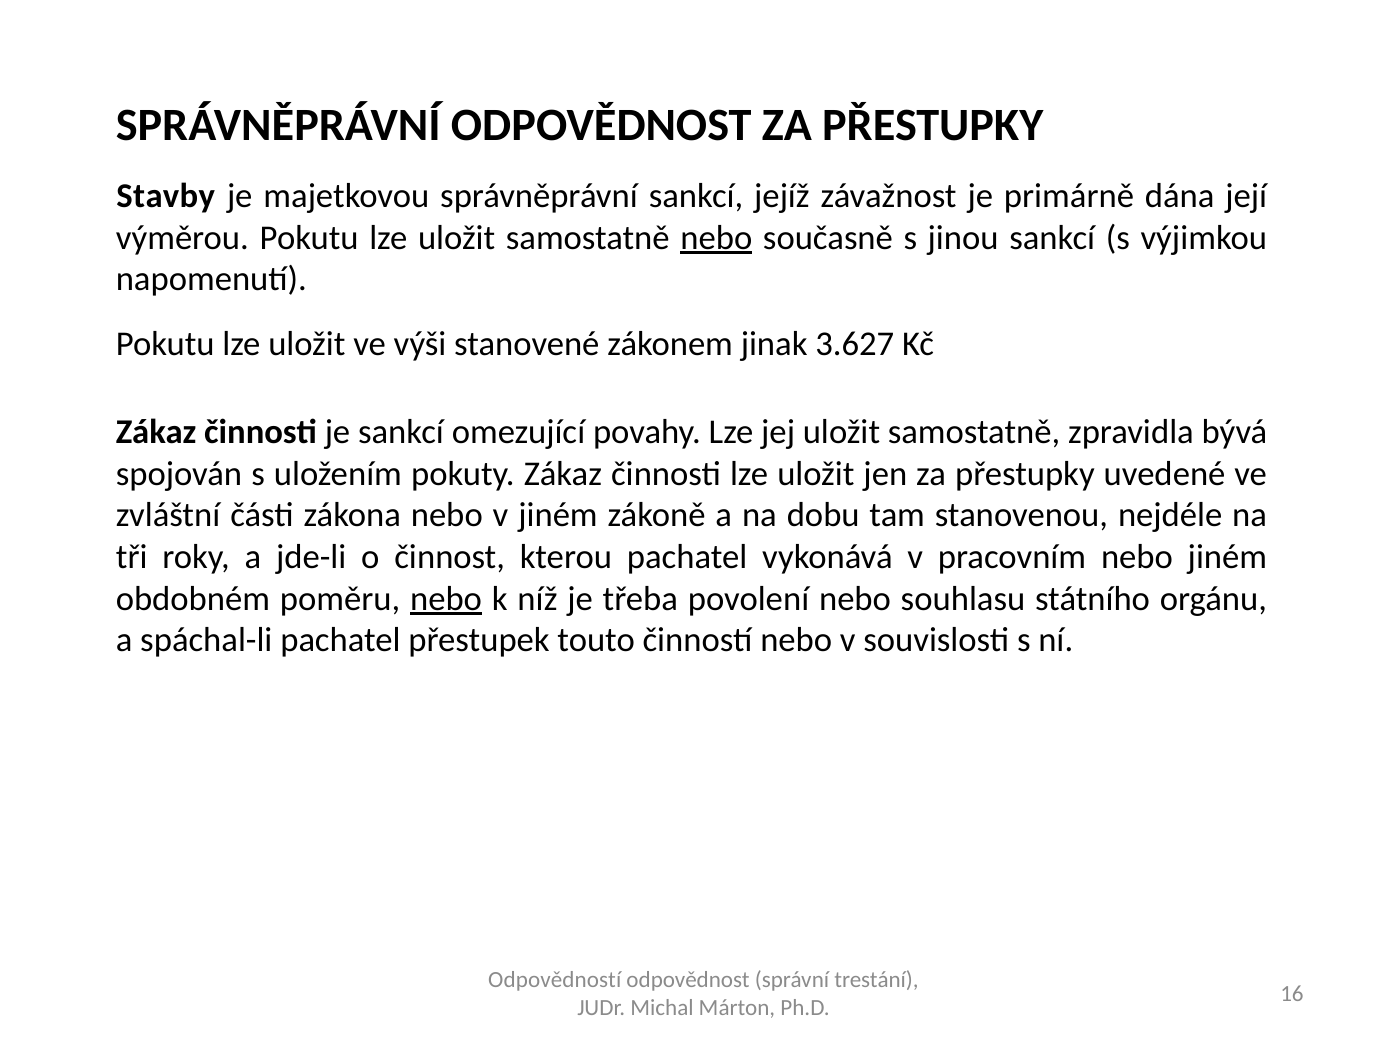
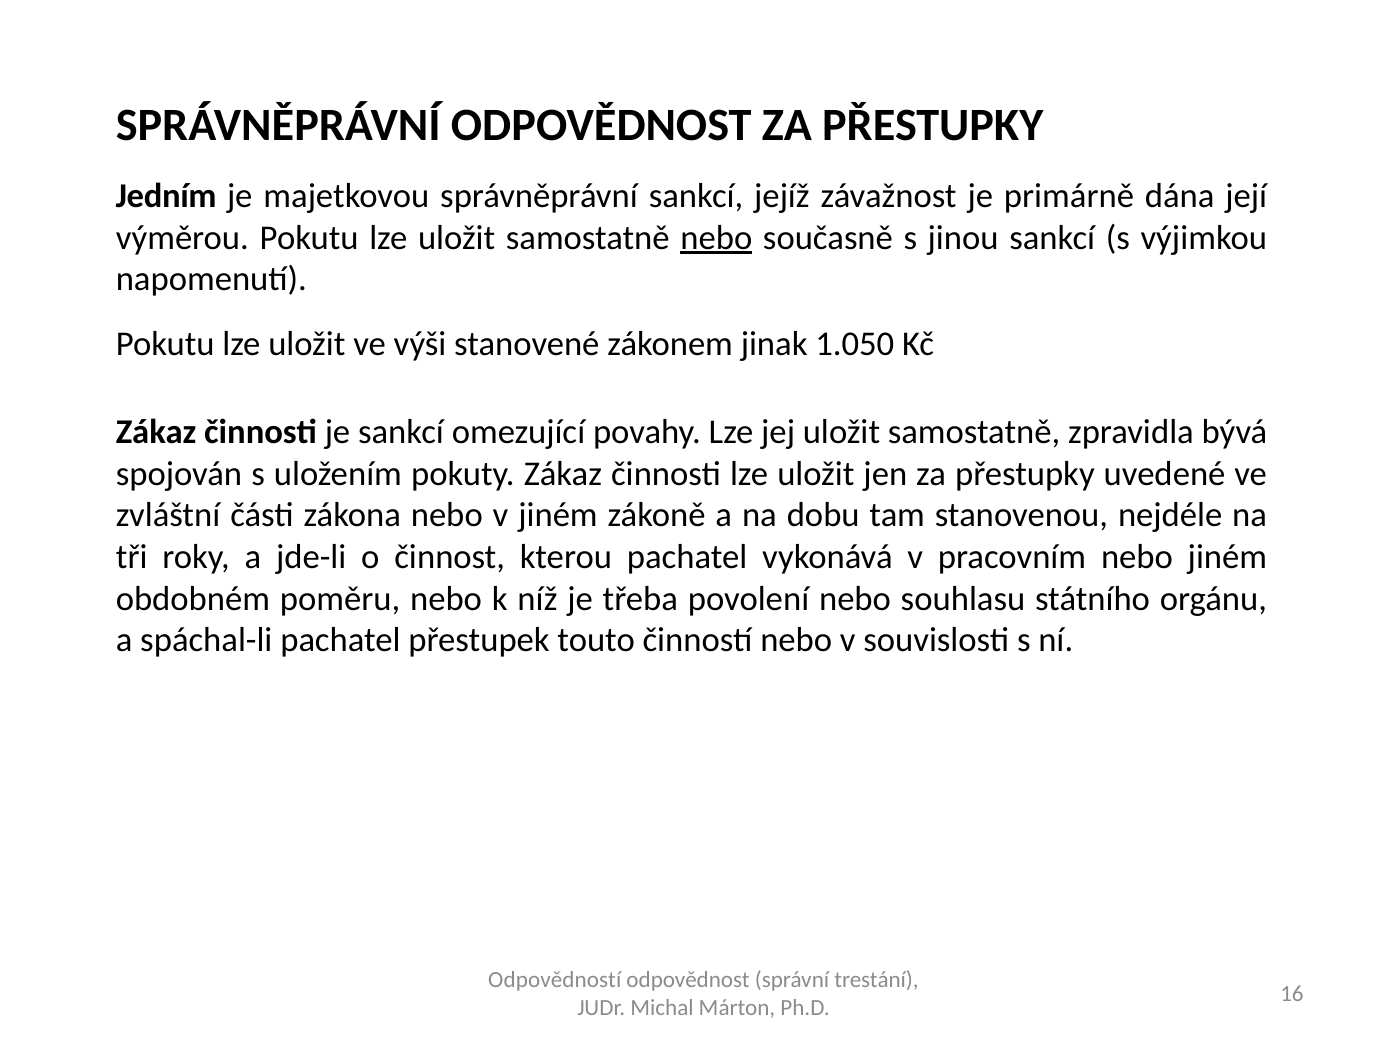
Stavby: Stavby -> Jedním
3.627: 3.627 -> 1.050
nebo at (446, 598) underline: present -> none
